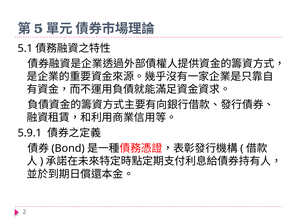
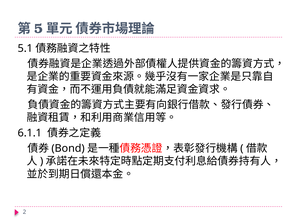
5.9.1: 5.9.1 -> 6.1.1
